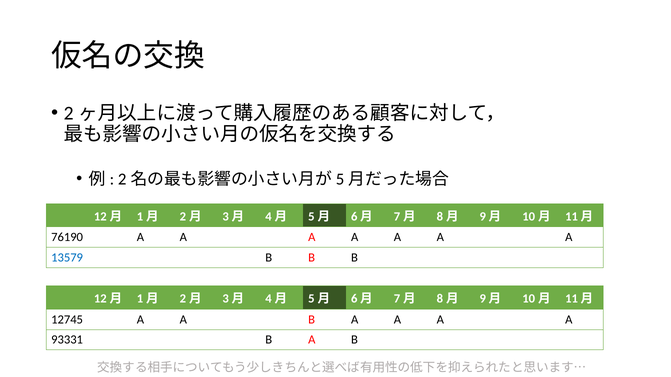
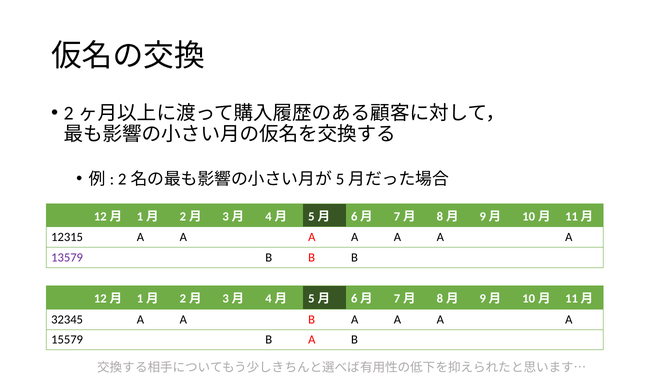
76190: 76190 -> 12315
13579 colour: blue -> purple
12745: 12745 -> 32345
93331: 93331 -> 15579
